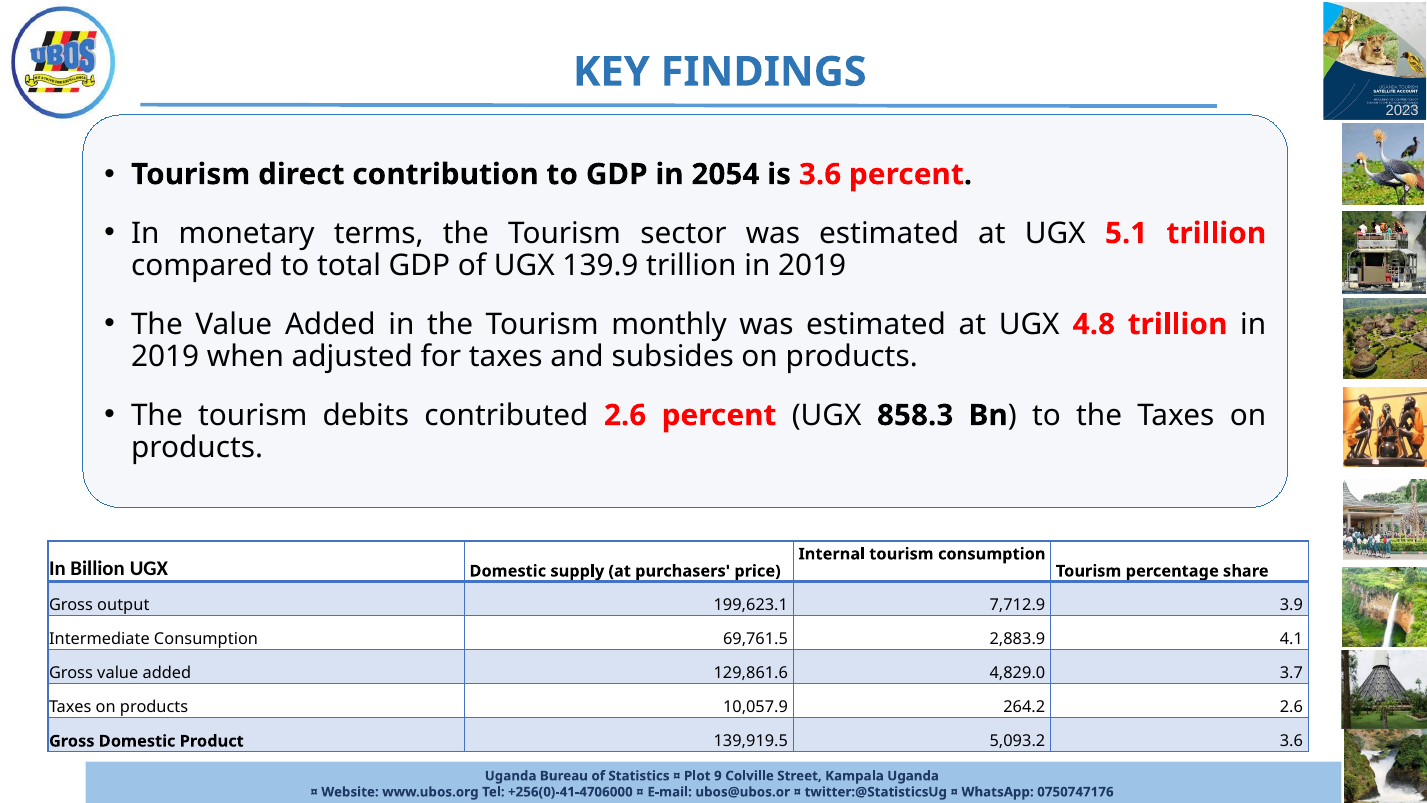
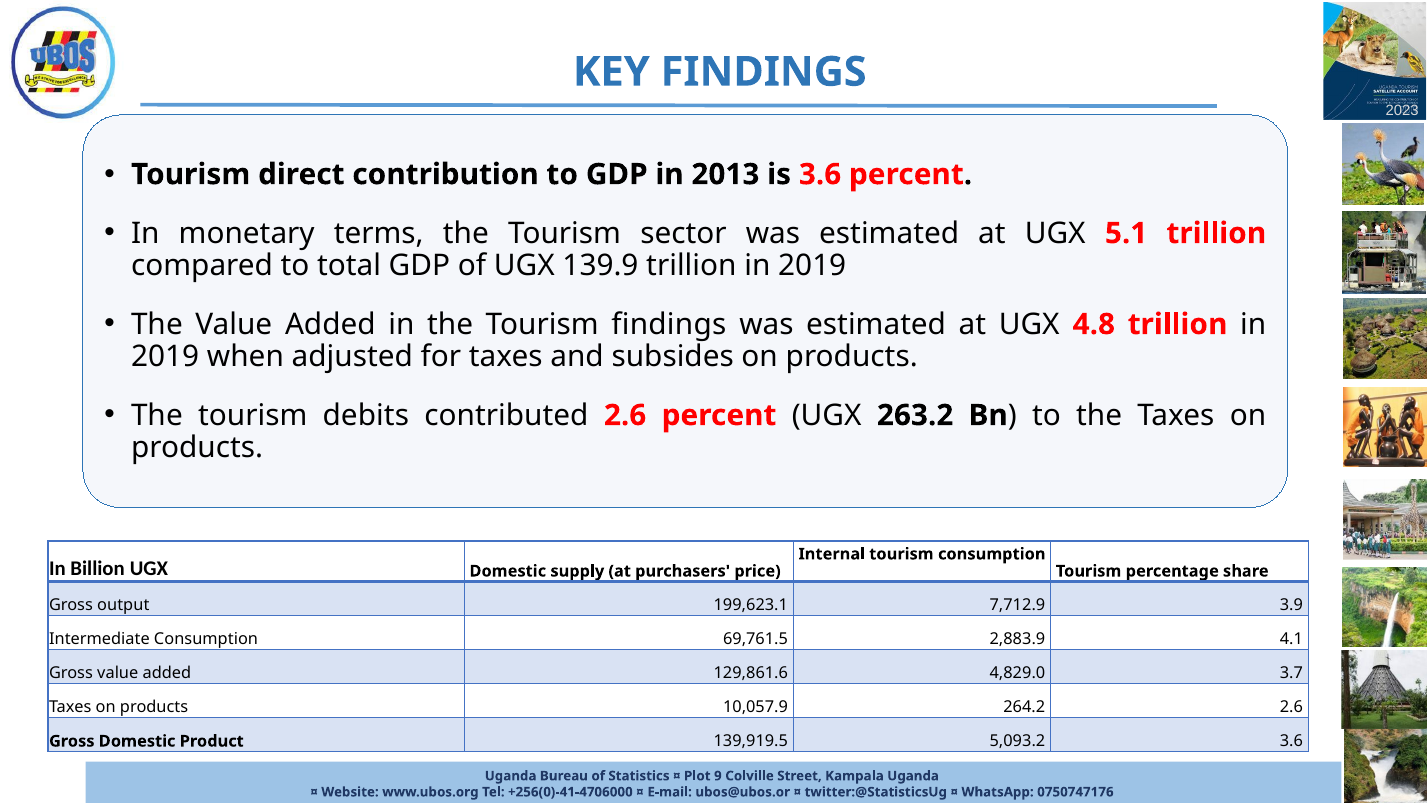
2054: 2054 -> 2013
Tourism monthly: monthly -> findings
858.3: 858.3 -> 263.2
